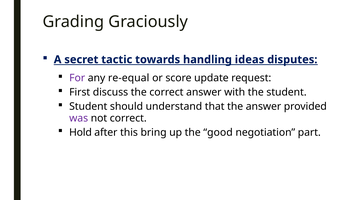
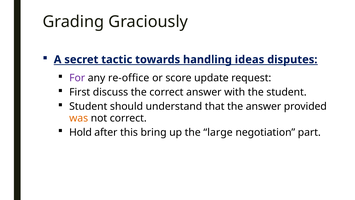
re-equal: re-equal -> re-office
was colour: purple -> orange
good: good -> large
